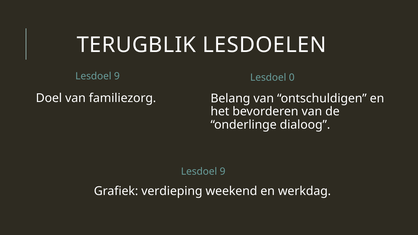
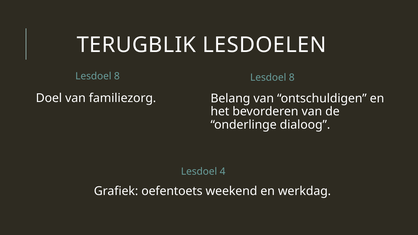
9 at (117, 76): 9 -> 8
0 at (292, 78): 0 -> 8
9 at (223, 172): 9 -> 4
verdieping: verdieping -> oefentoets
